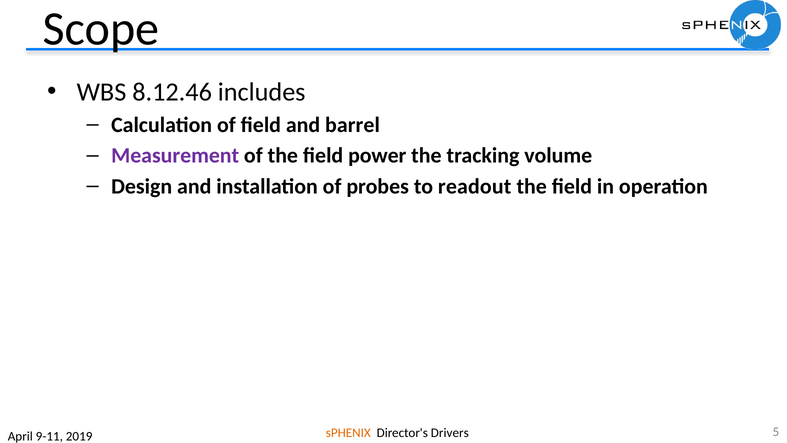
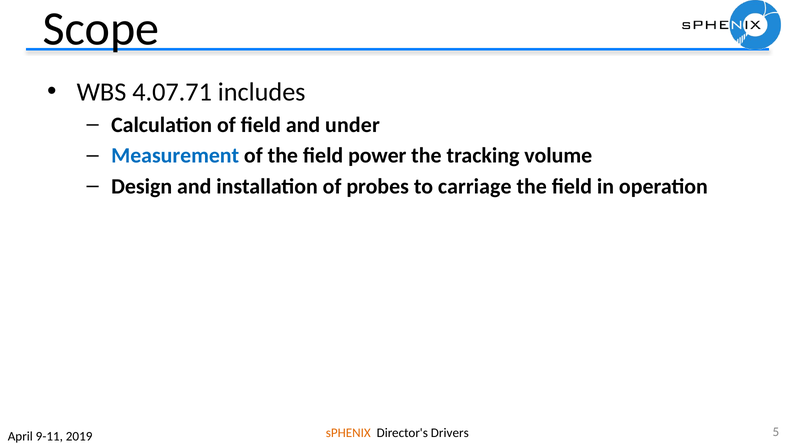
8.12.46: 8.12.46 -> 4.07.71
barrel: barrel -> under
Measurement colour: purple -> blue
readout: readout -> carriage
